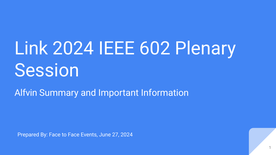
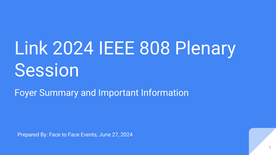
602: 602 -> 808
Alfvin: Alfvin -> Foyer
